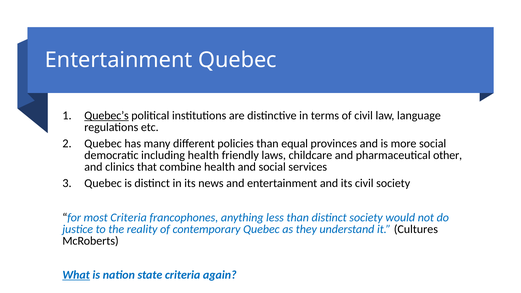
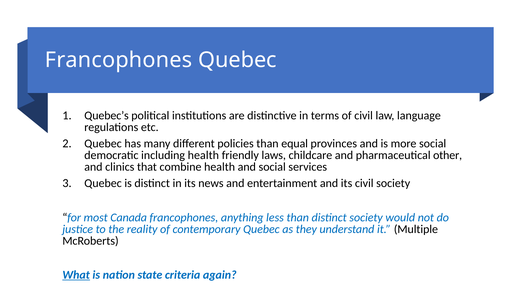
Entertainment at (119, 60): Entertainment -> Francophones
Quebec’s underline: present -> none
most Criteria: Criteria -> Canada
Cultures: Cultures -> Multiple
